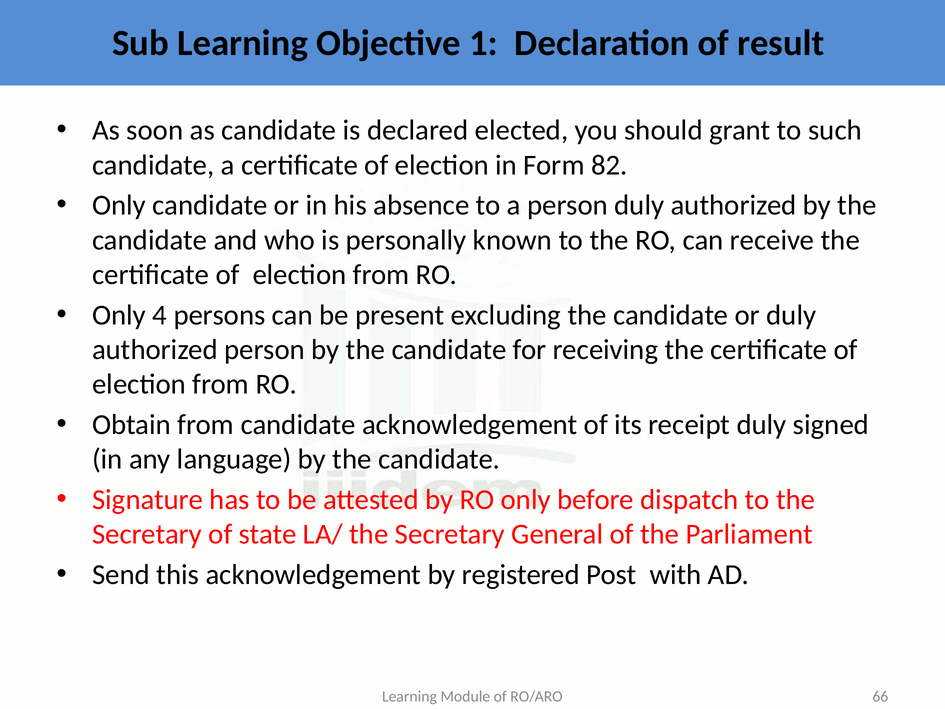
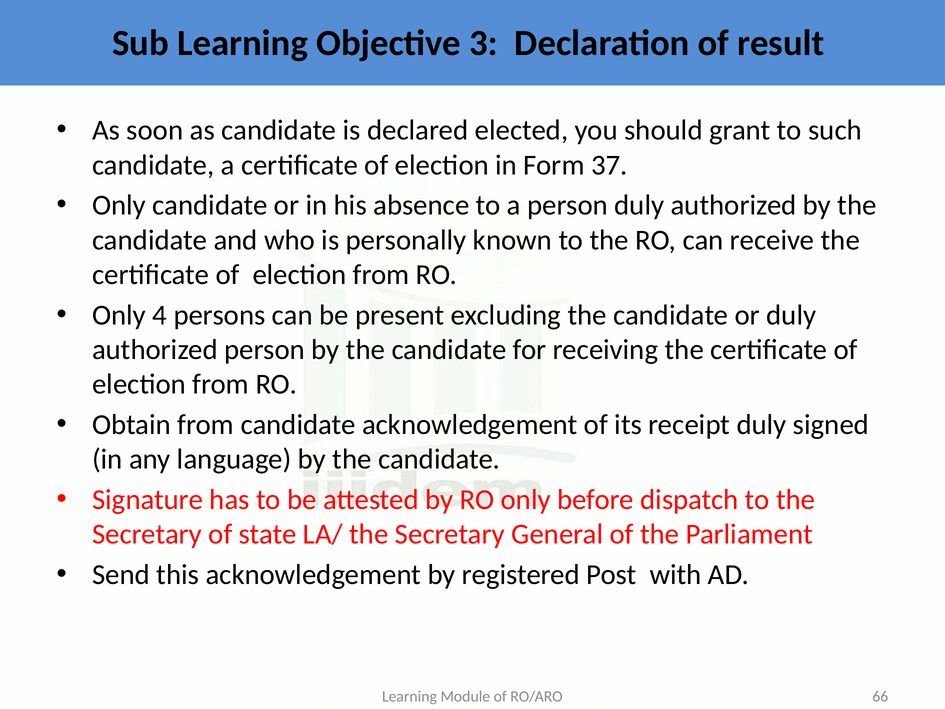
1: 1 -> 3
82: 82 -> 37
